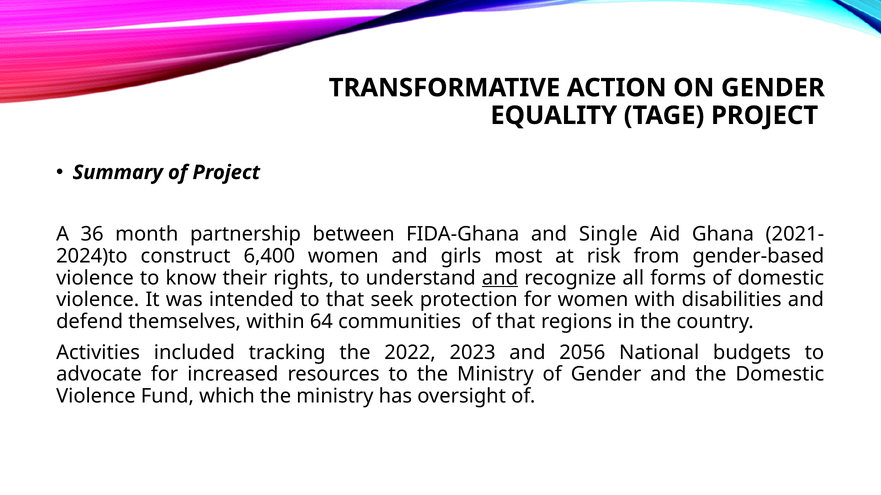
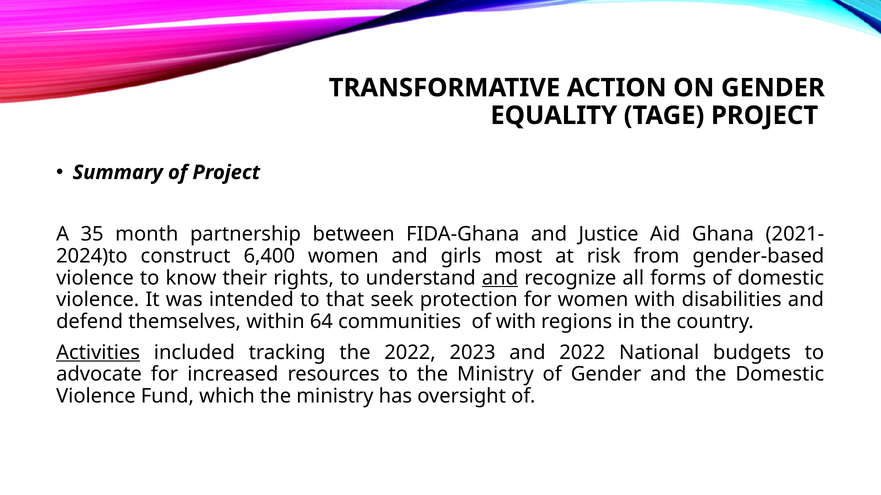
36: 36 -> 35
Single: Single -> Justice
of that: that -> with
Activities underline: none -> present
and 2056: 2056 -> 2022
